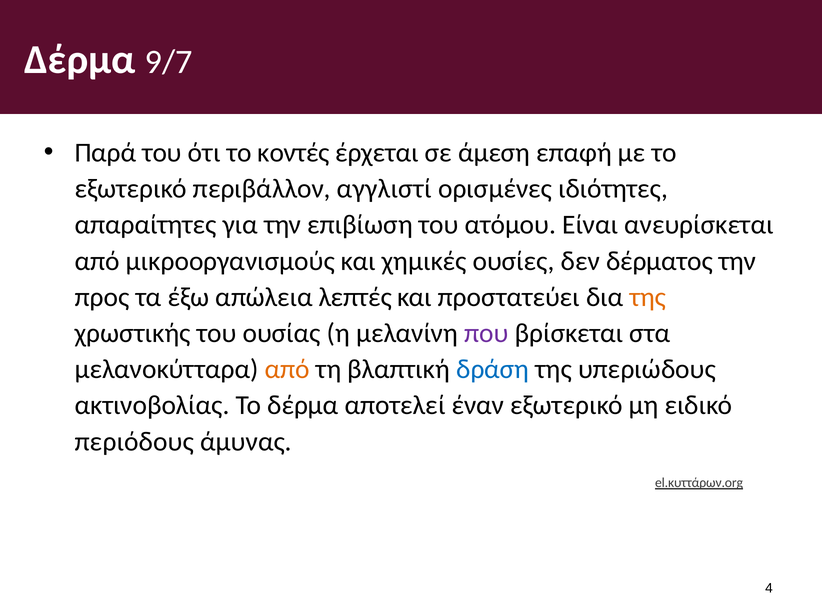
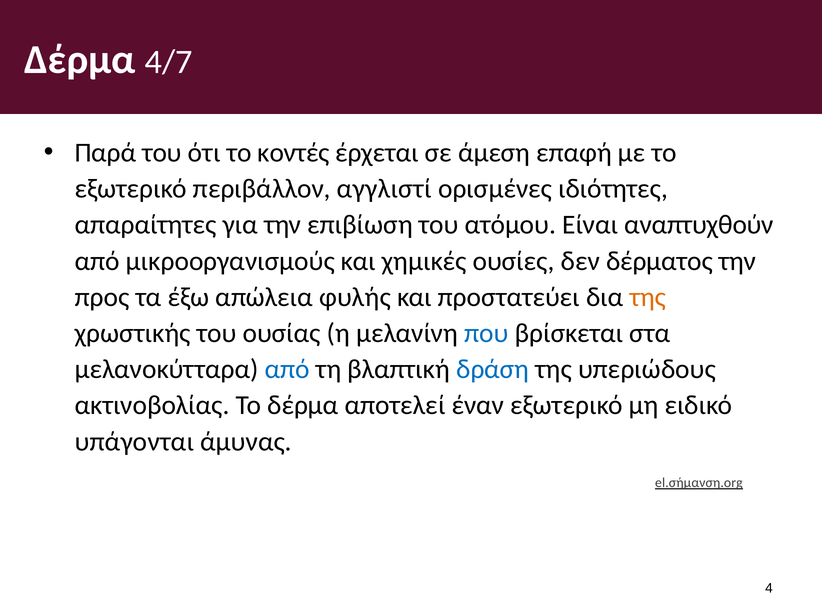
9/7: 9/7 -> 4/7
ανευρίσκεται: ανευρίσκεται -> αναπτυχθούν
λεπτές: λεπτές -> φυλής
που colour: purple -> blue
από at (287, 370) colour: orange -> blue
περιόδους: περιόδους -> υπάγονται
el.κυττάρων.org: el.κυττάρων.org -> el.σήμανση.org
